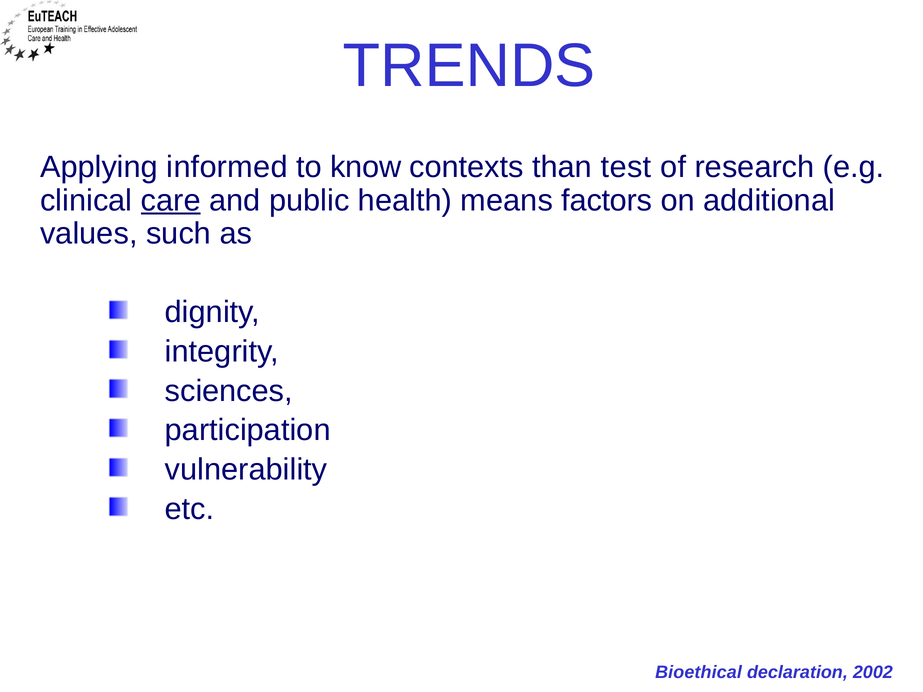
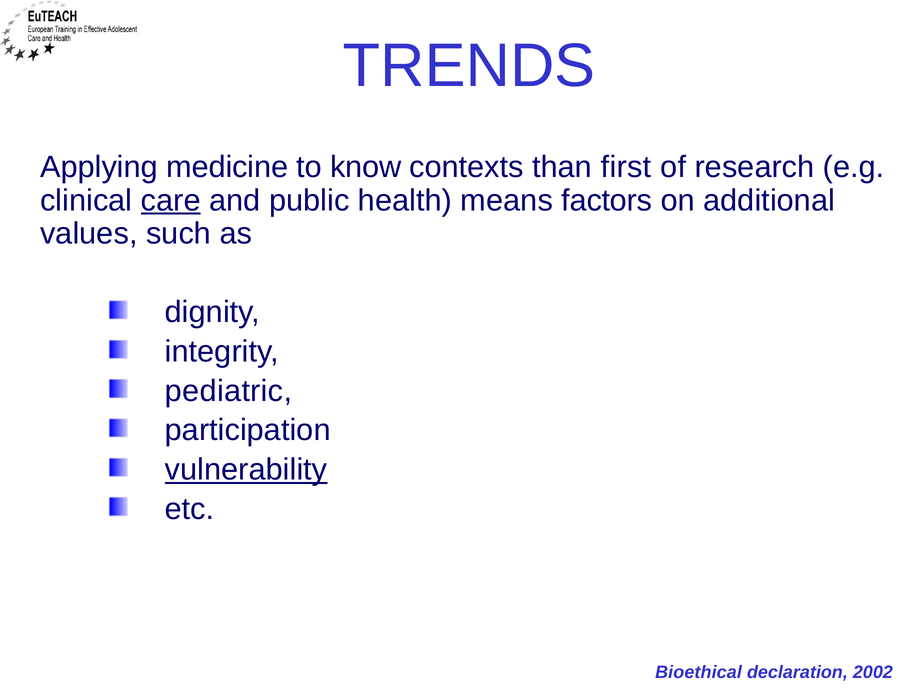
informed: informed -> medicine
test: test -> first
sciences: sciences -> pediatric
vulnerability underline: none -> present
